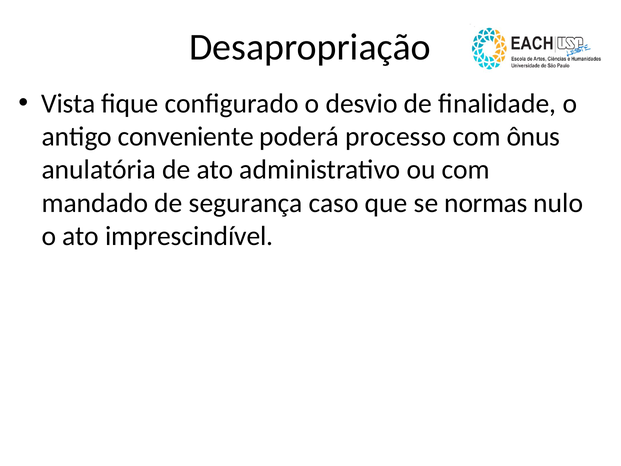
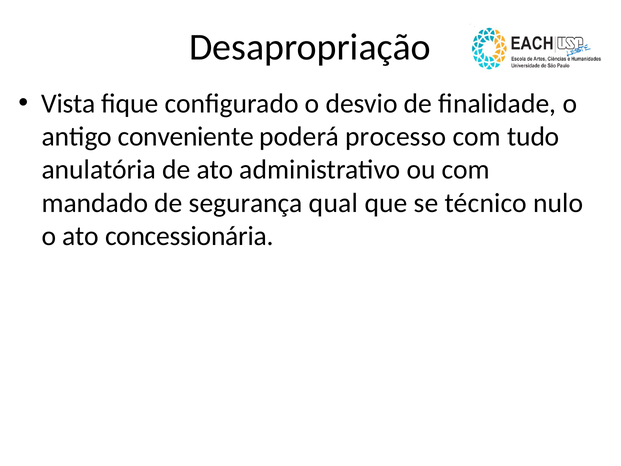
ônus: ônus -> tudo
caso: caso -> qual
normas: normas -> técnico
imprescindível: imprescindível -> concessionária
